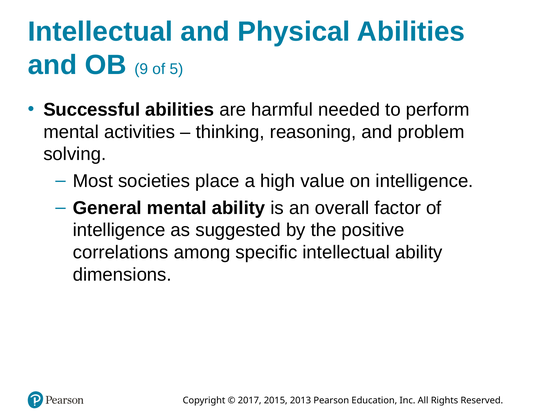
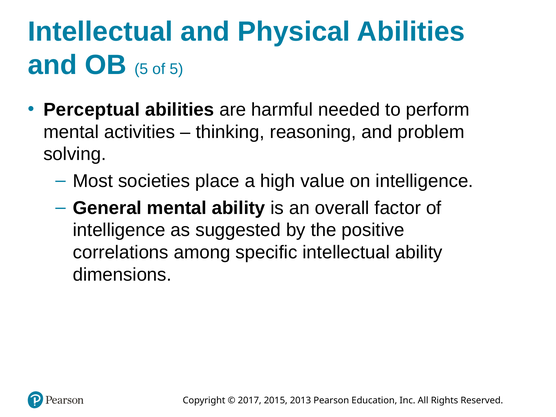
OB 9: 9 -> 5
Successful: Successful -> Perceptual
